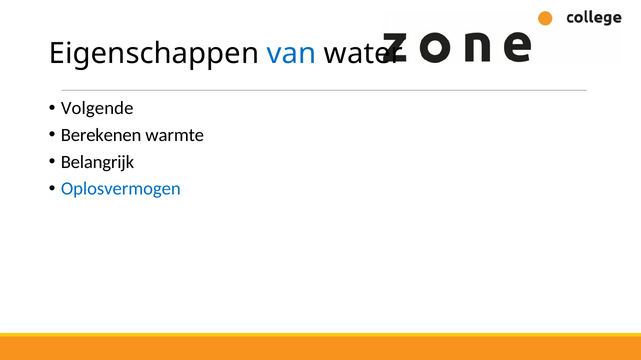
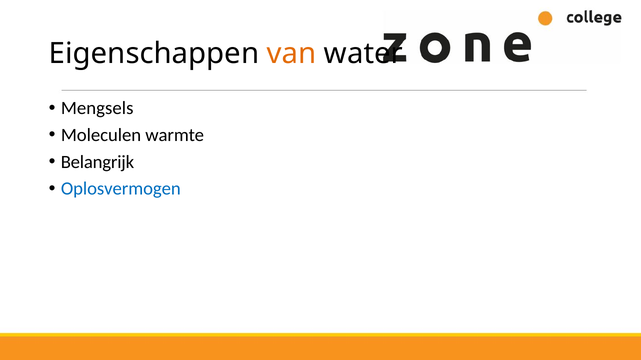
van colour: blue -> orange
Volgende: Volgende -> Mengsels
Berekenen: Berekenen -> Moleculen
